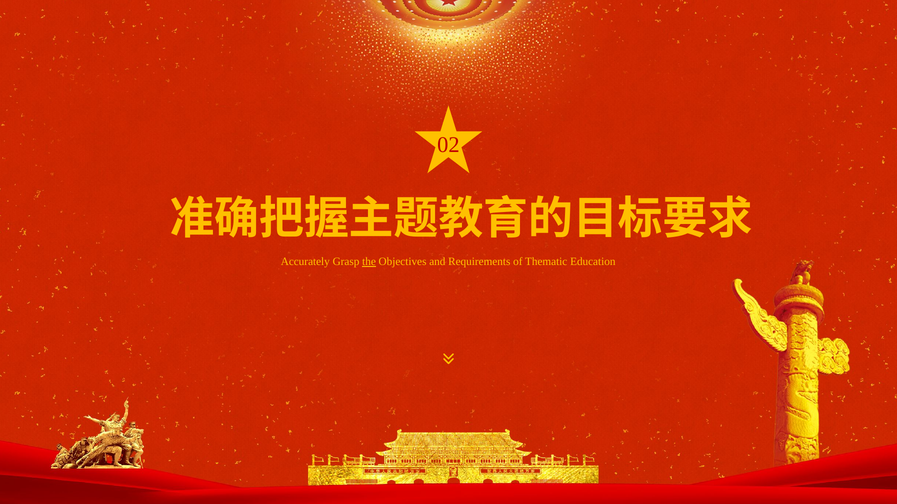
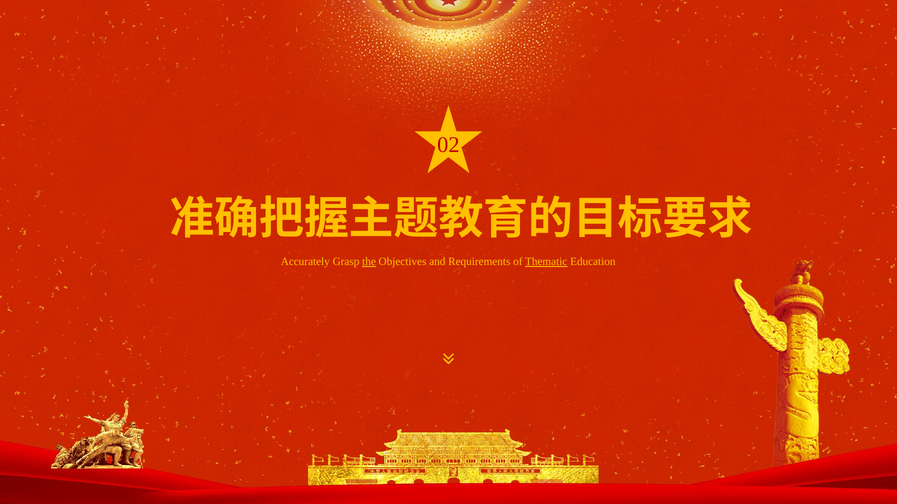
Thematic underline: none -> present
